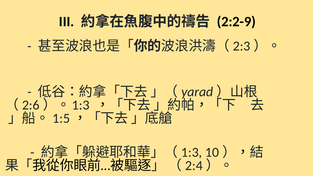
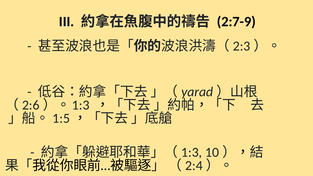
2:2-9: 2:2-9 -> 2:7-9
